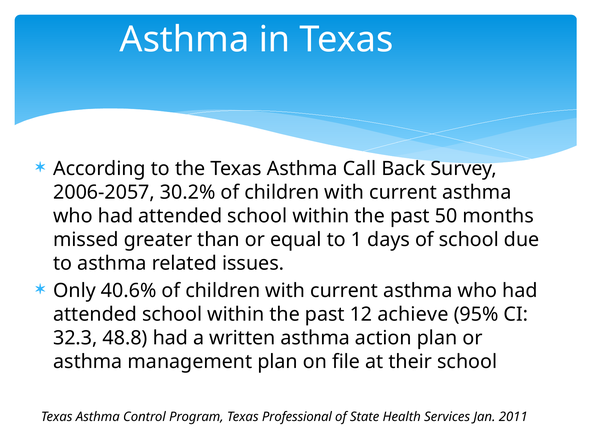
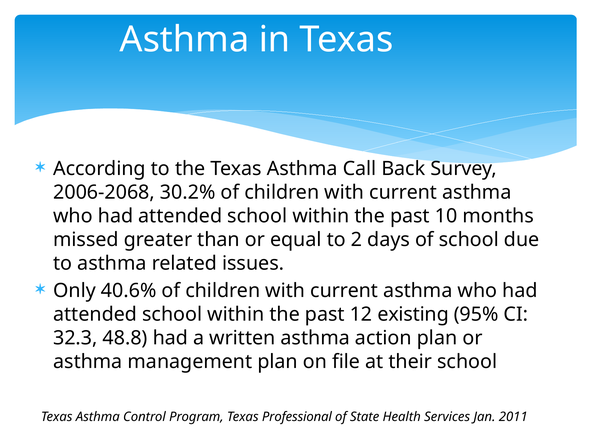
2006-2057: 2006-2057 -> 2006-2068
50: 50 -> 10
1: 1 -> 2
achieve: achieve -> existing
